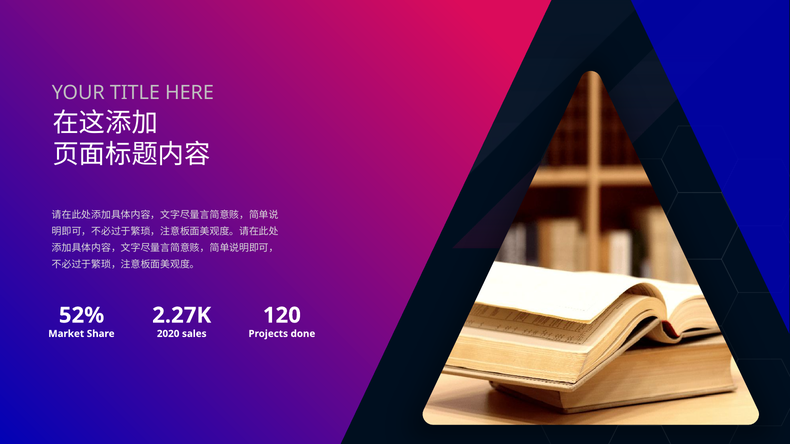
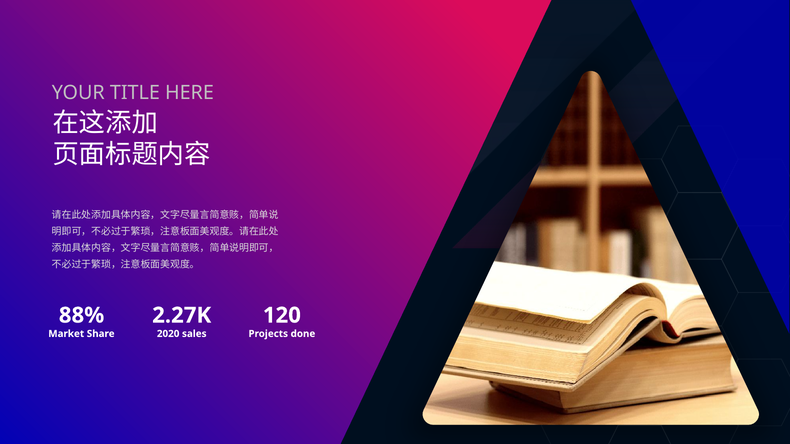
52%: 52% -> 88%
